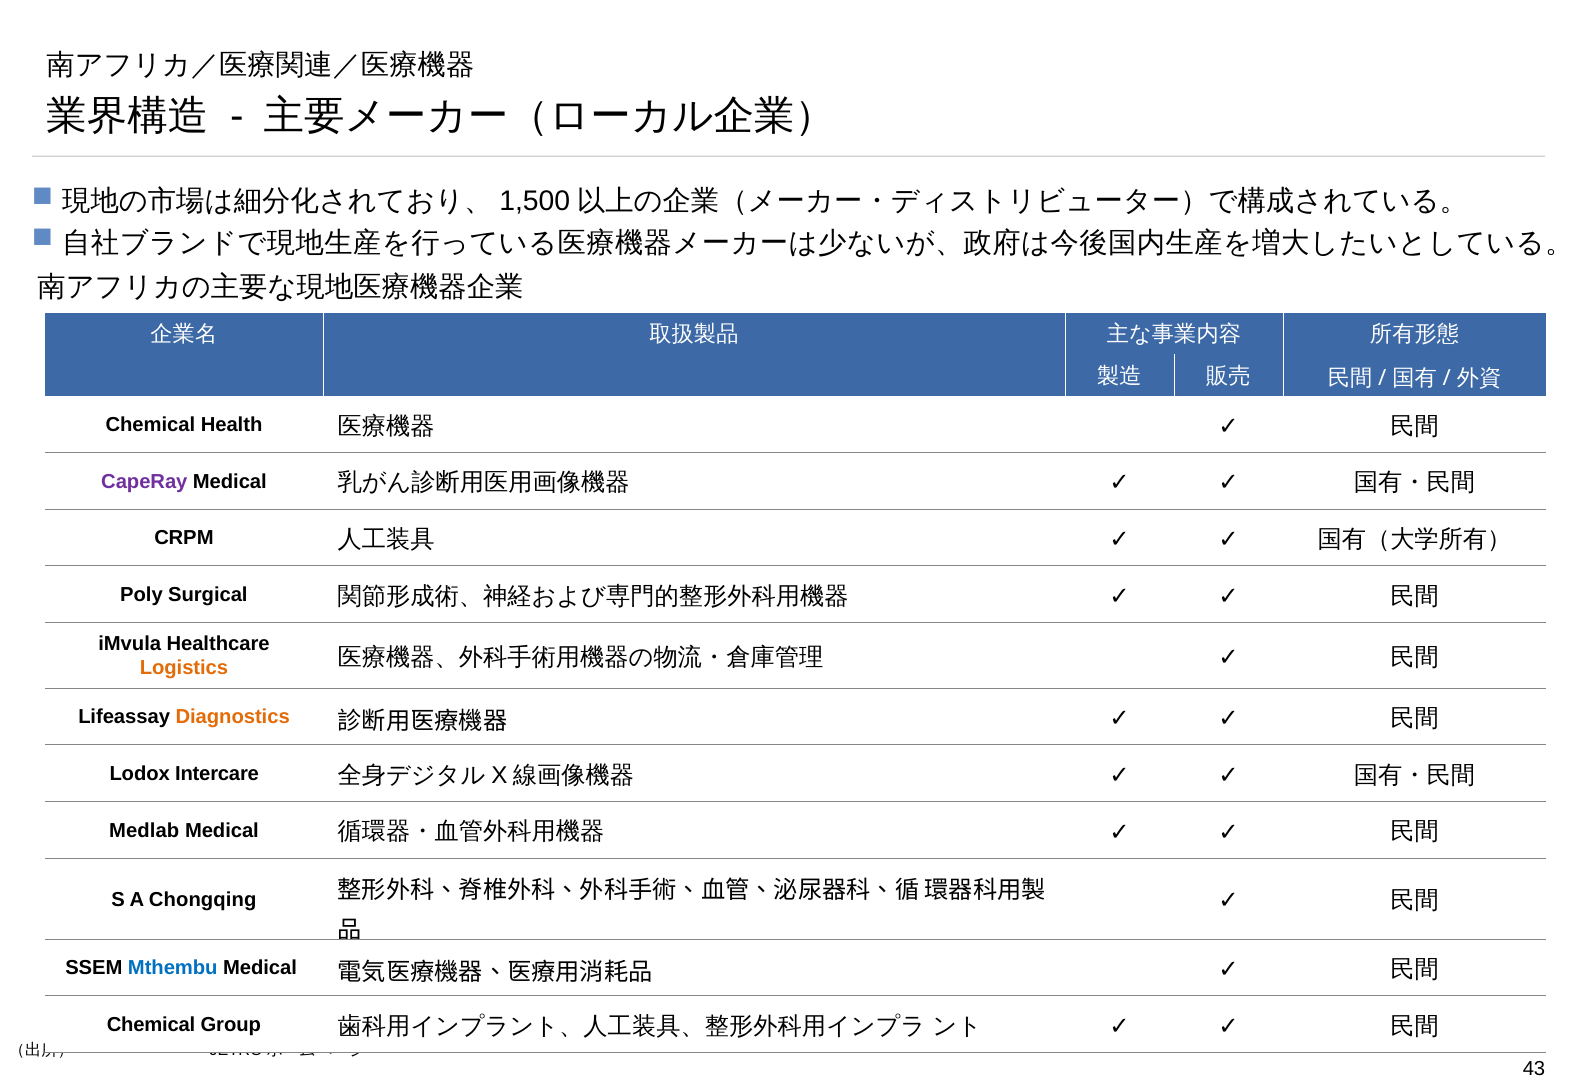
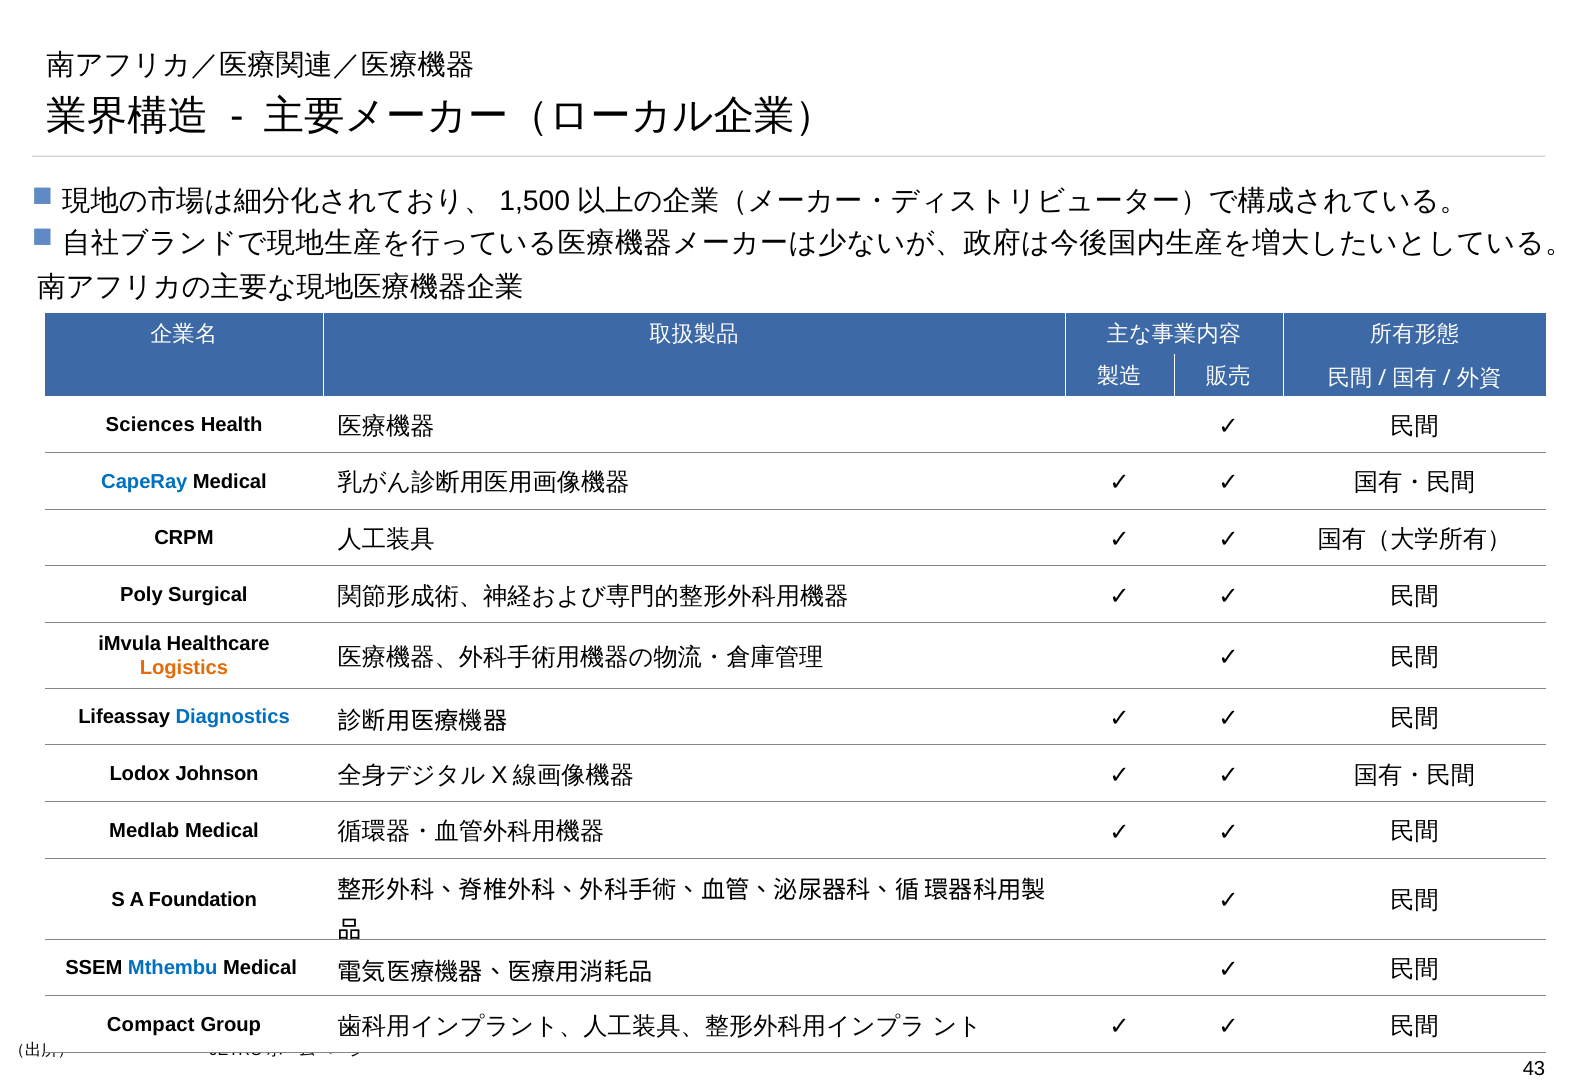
Chemical at (150, 425): Chemical -> Sciences
CapeRay colour: purple -> blue
Diagnostics colour: orange -> blue
Intercare: Intercare -> Johnson
Chongqing: Chongqing -> Foundation
Chemical at (151, 1025): Chemical -> Compact
